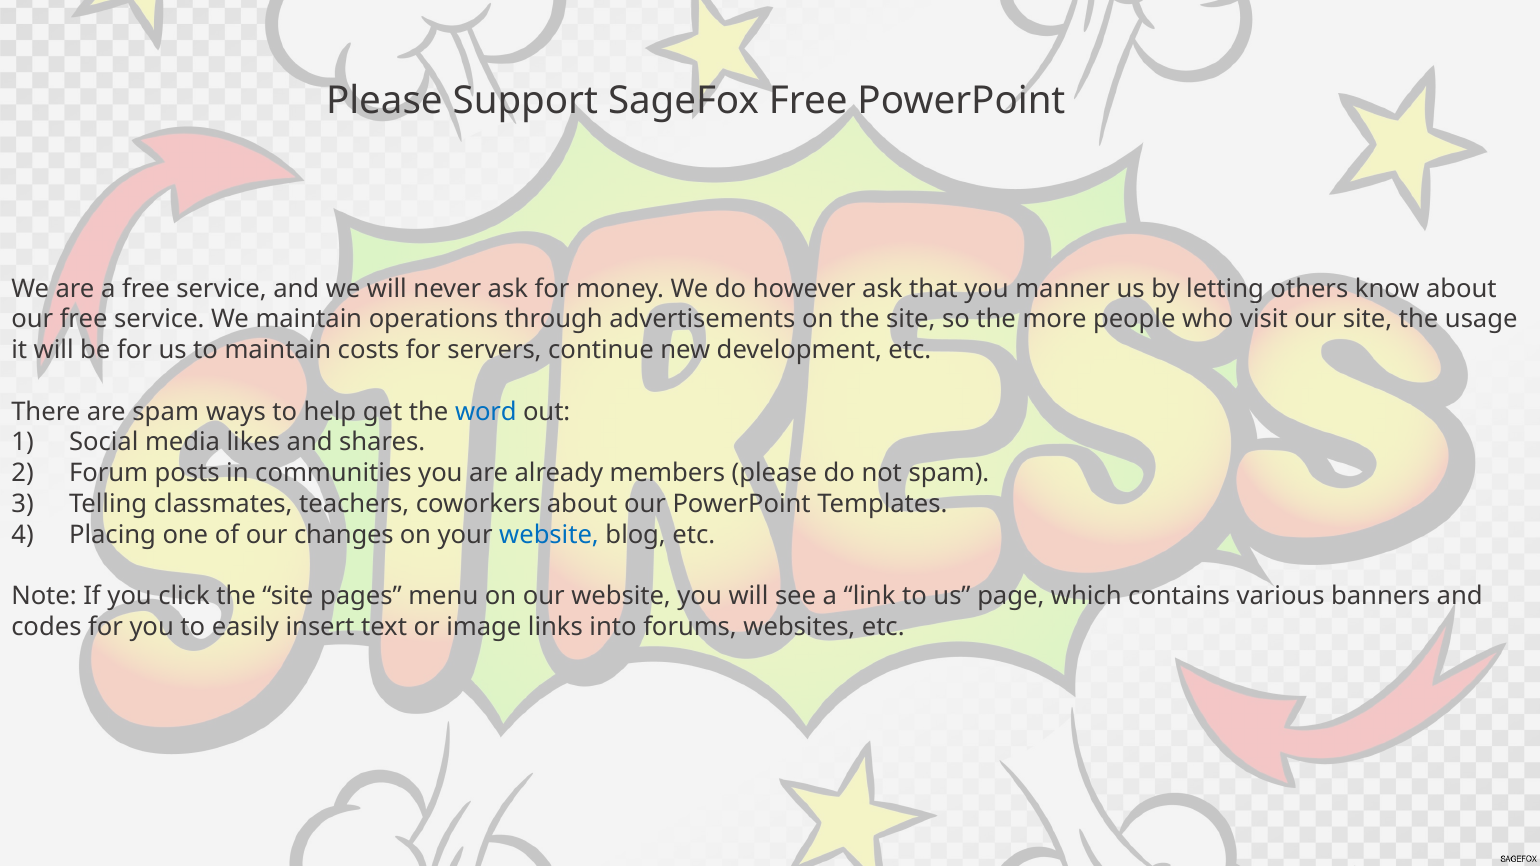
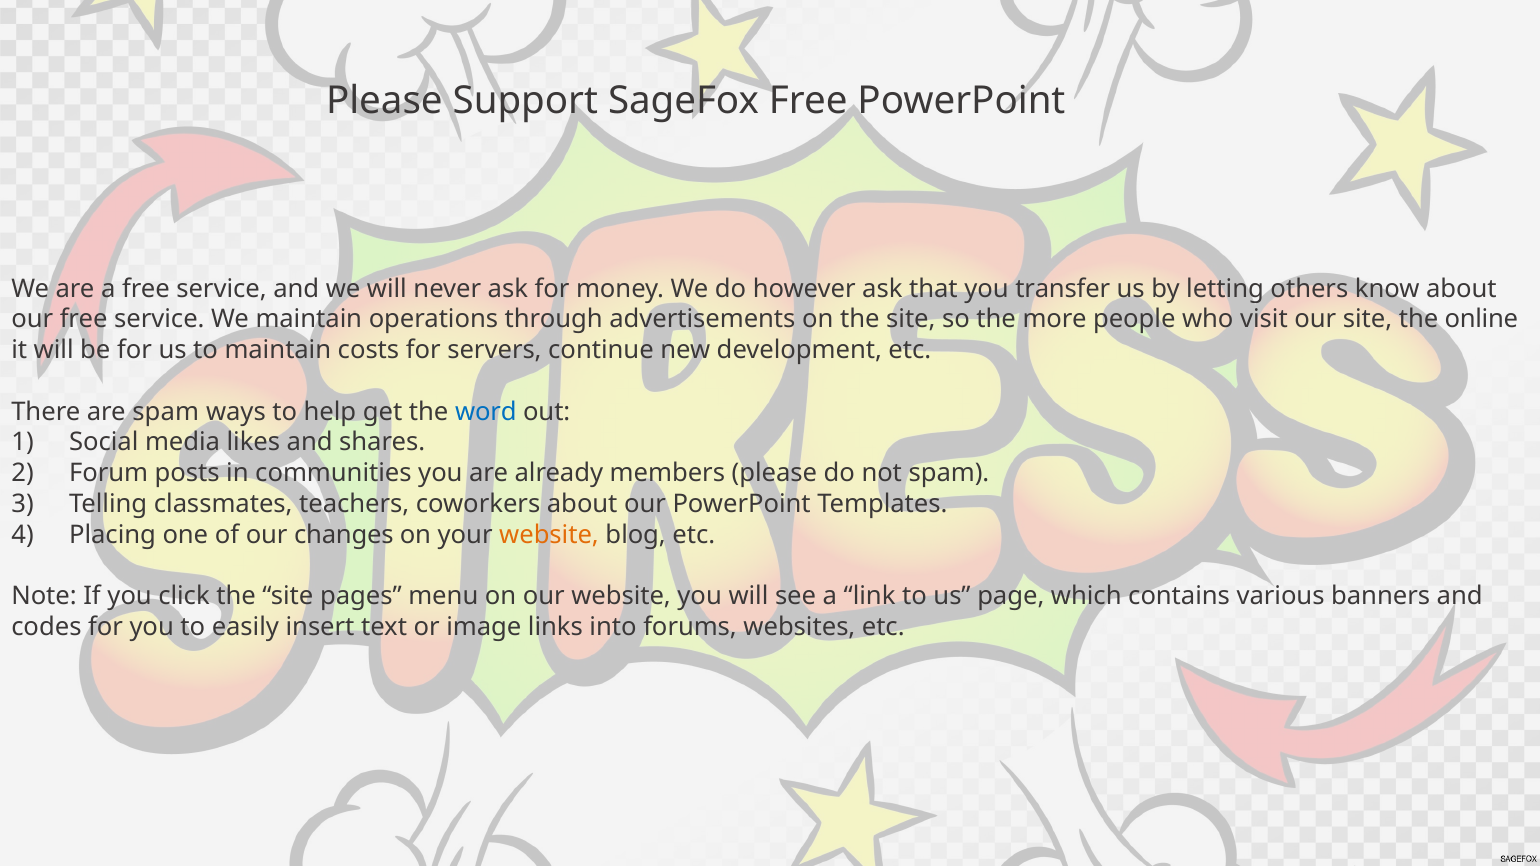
manner: manner -> transfer
usage: usage -> online
website at (549, 535) colour: blue -> orange
